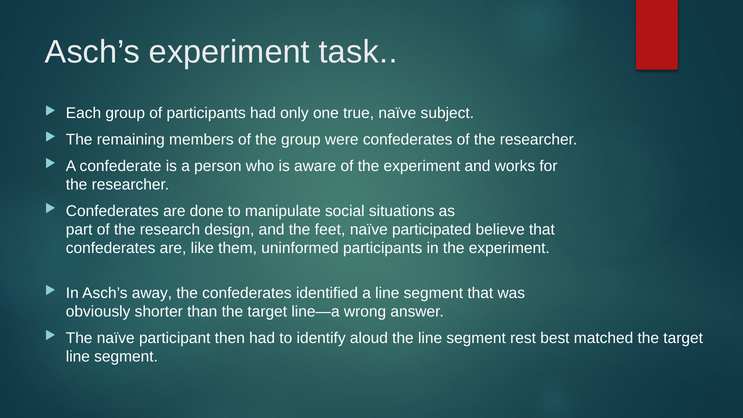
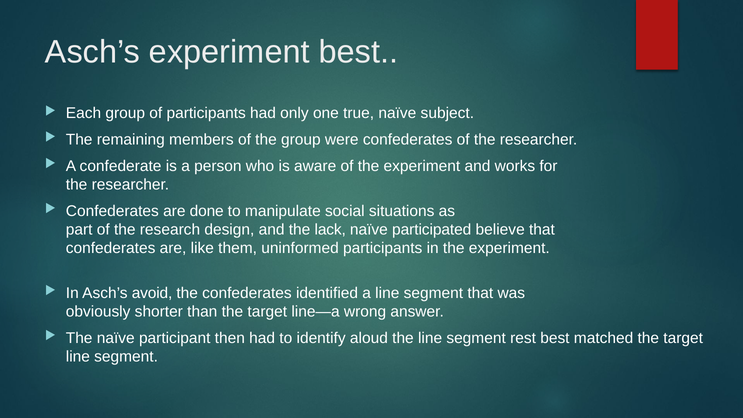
experiment task: task -> best
feet: feet -> lack
away: away -> avoid
